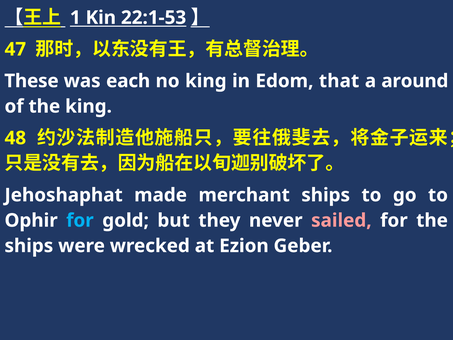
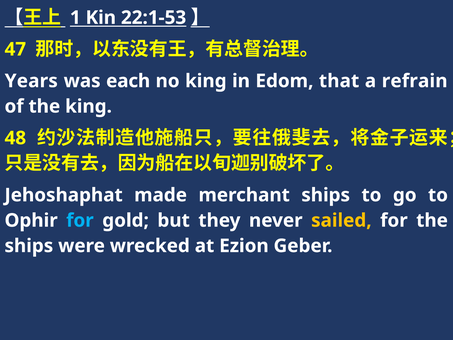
These: These -> Years
around: around -> refrain
sailed colour: pink -> yellow
